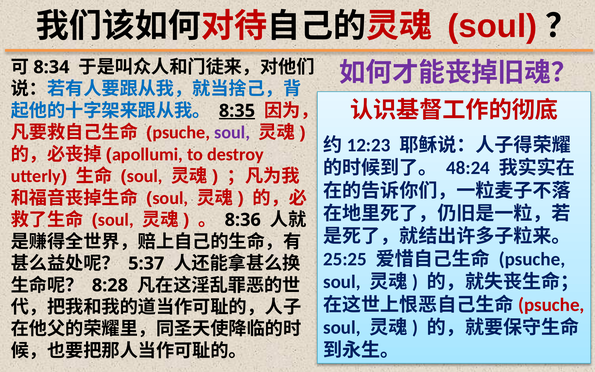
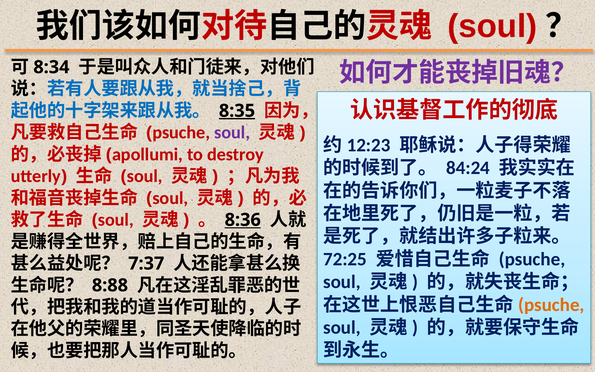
48:24: 48:24 -> 84:24
8:36 underline: none -> present
25:25: 25:25 -> 72:25
5:37: 5:37 -> 7:37
8:28: 8:28 -> 8:88
psuche at (551, 305) colour: red -> orange
